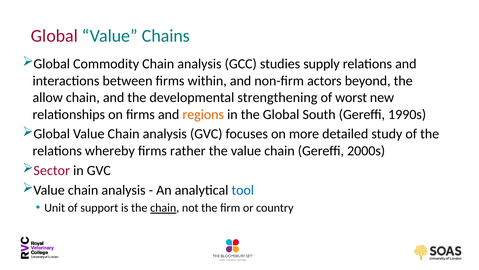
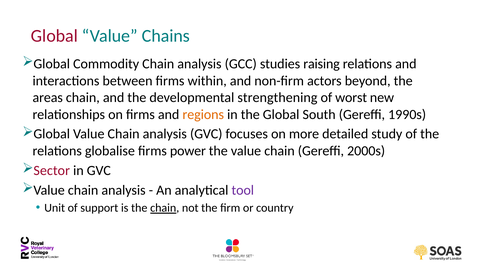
supply: supply -> raising
allow: allow -> areas
whereby: whereby -> globalise
rather: rather -> power
tool colour: blue -> purple
